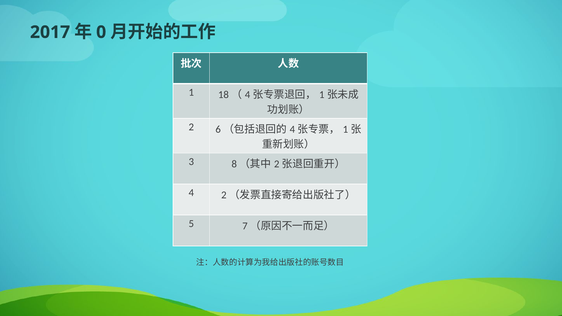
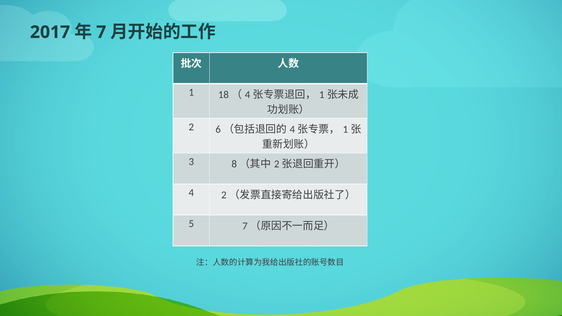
0: 0 -> 7
